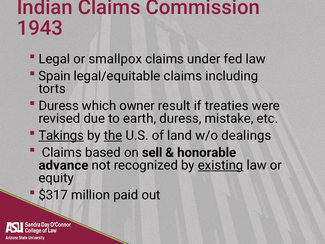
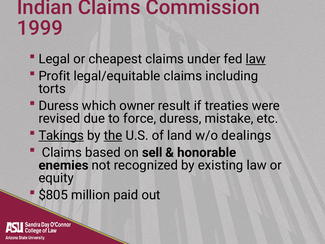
1943: 1943 -> 1999
smallpox: smallpox -> cheapest
law at (256, 59) underline: none -> present
Spain: Spain -> Profit
earth: earth -> force
advance: advance -> enemies
existing underline: present -> none
$317: $317 -> $805
